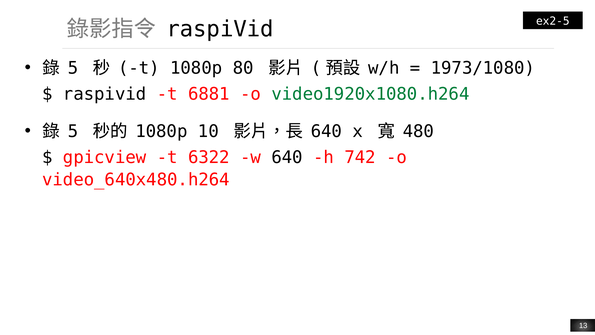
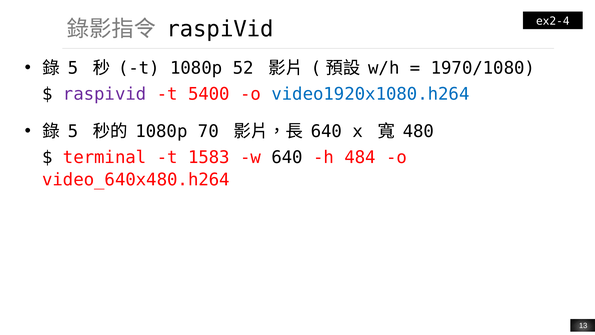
ex2-5: ex2-5 -> ex2-4
80: 80 -> 52
1973/1080: 1973/1080 -> 1970/1080
raspivid at (105, 94) colour: black -> purple
6881: 6881 -> 5400
video1920x1080.h264 colour: green -> blue
10: 10 -> 70
gpicview: gpicview -> terminal
6322: 6322 -> 1583
742: 742 -> 484
